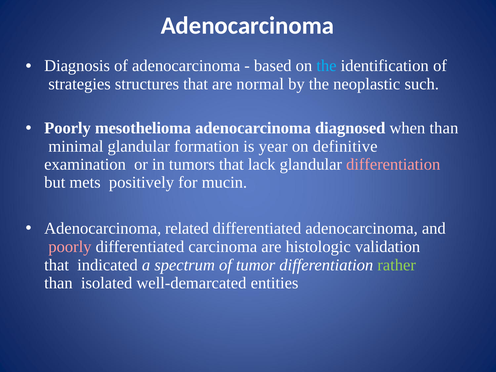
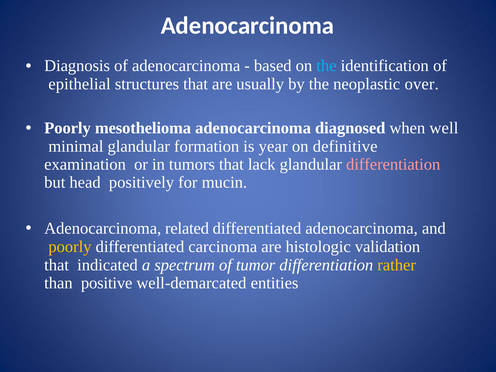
strategies: strategies -> epithelial
normal: normal -> usually
such: such -> over
when than: than -> well
mets: mets -> head
poorly at (70, 247) colour: pink -> yellow
rather colour: light green -> yellow
isolated: isolated -> positive
